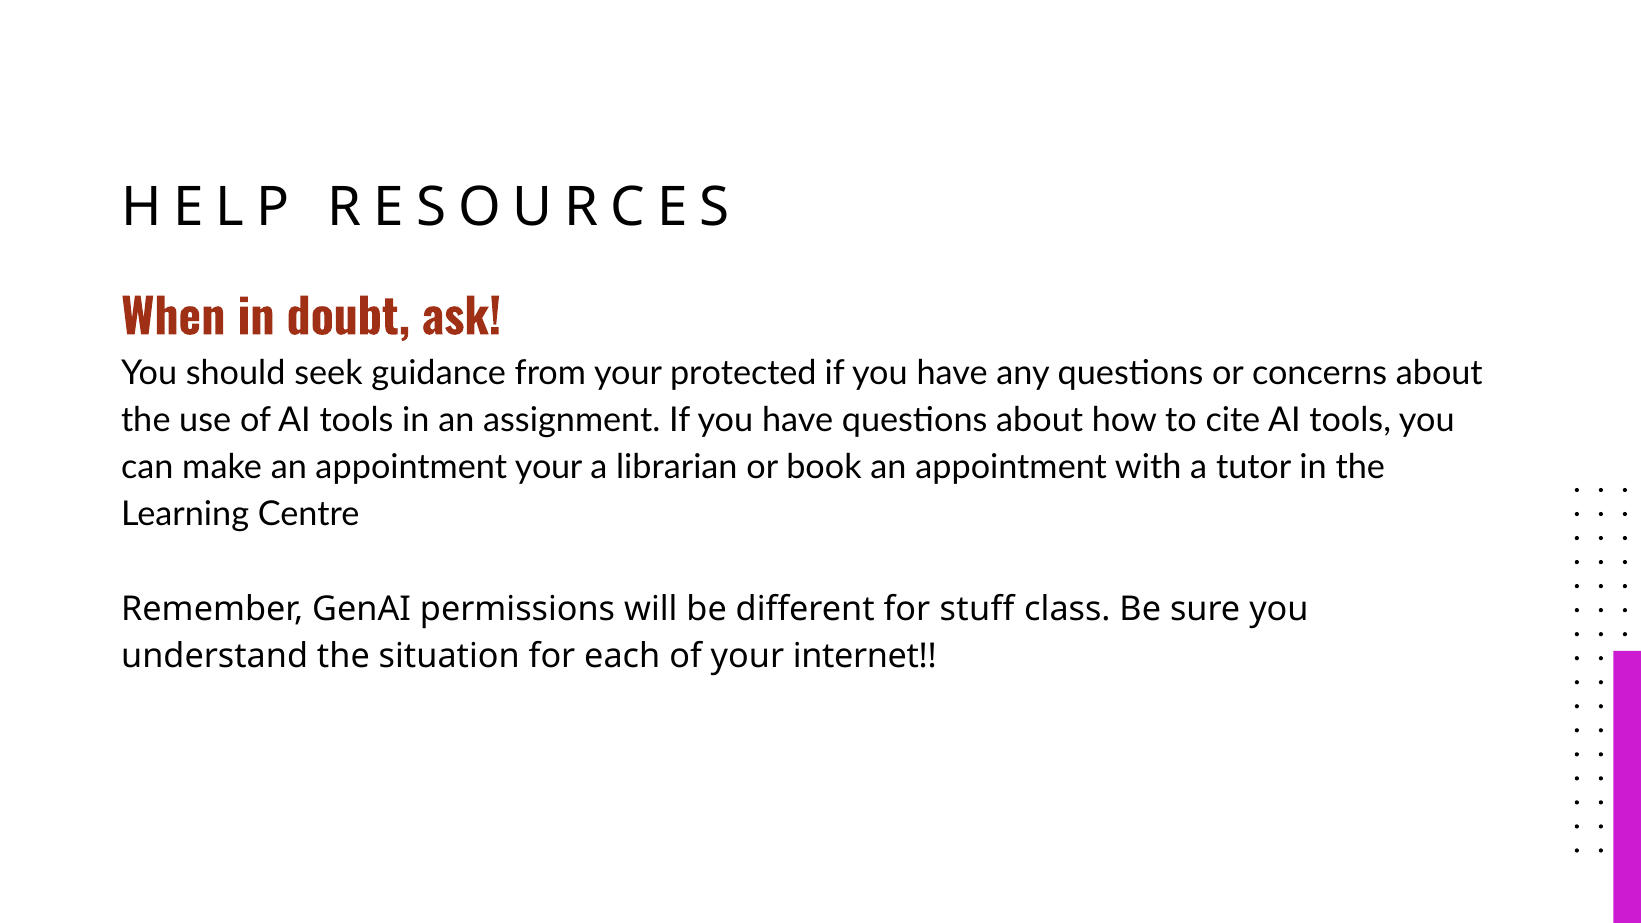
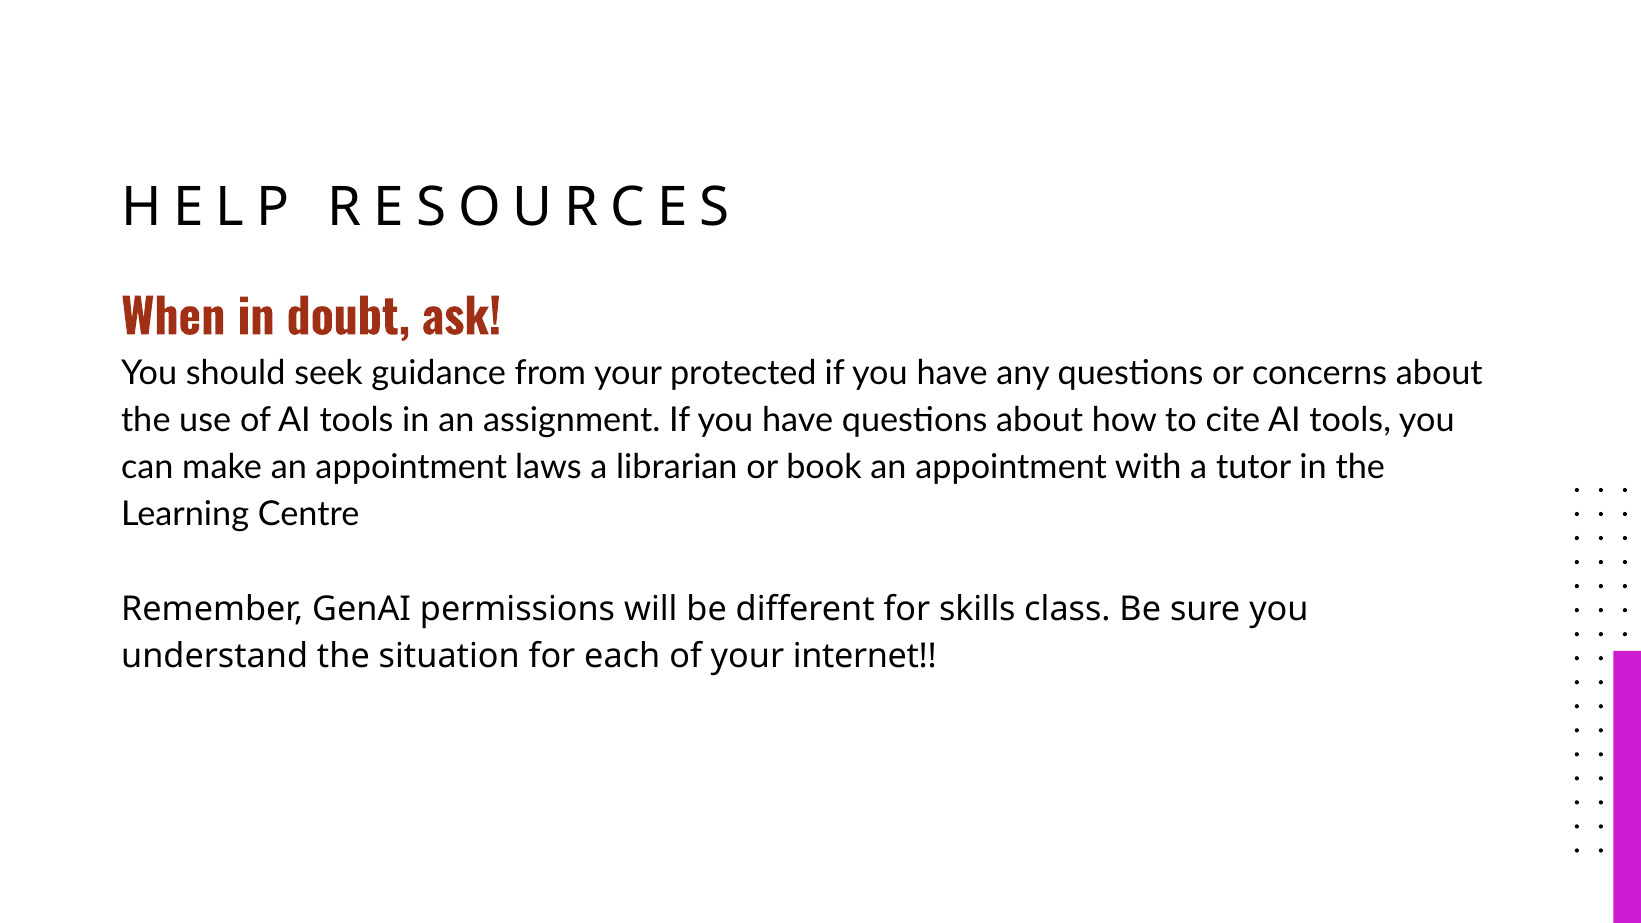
appointment your: your -> laws
stuff: stuff -> skills
